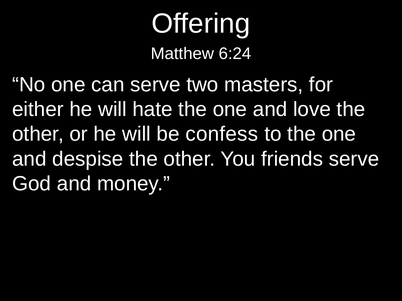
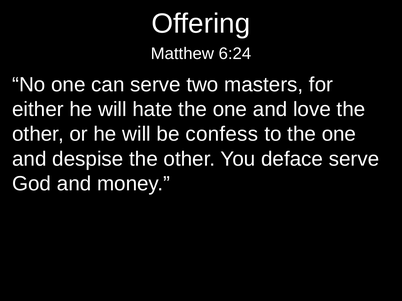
friends: friends -> deface
